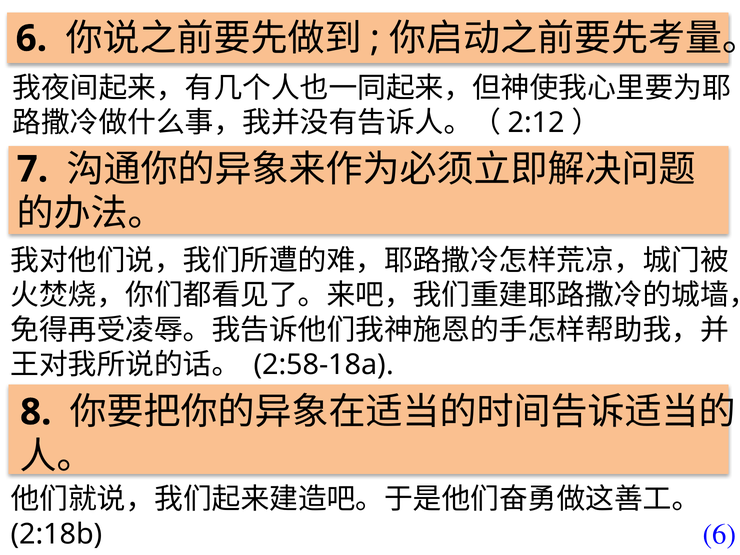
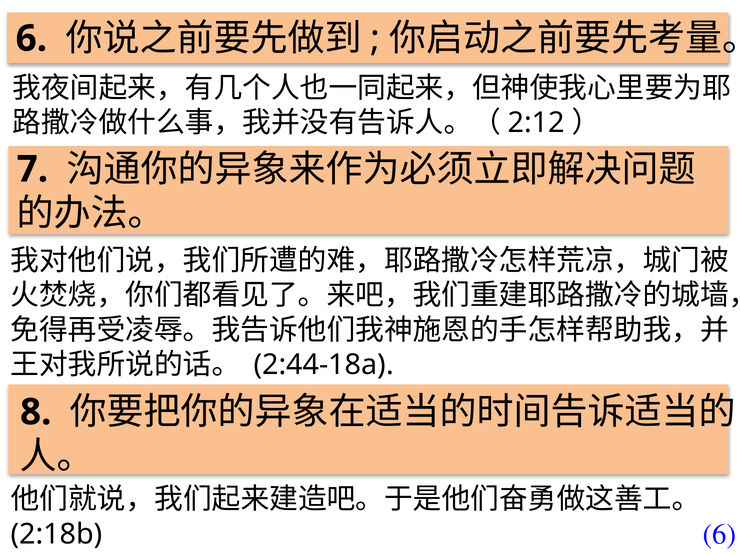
2:58-18a: 2:58-18a -> 2:44-18a
